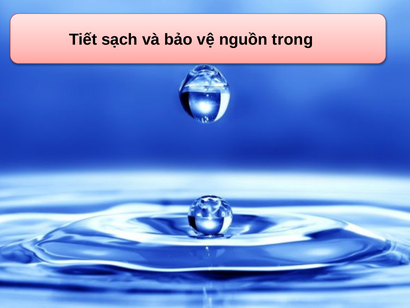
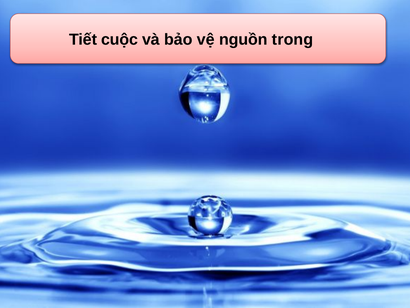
sạch: sạch -> cuộc
